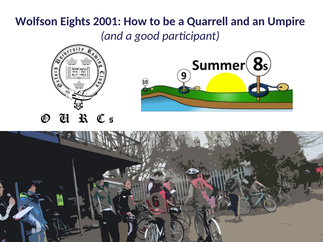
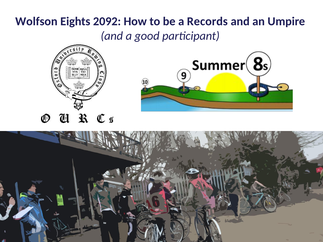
2001: 2001 -> 2092
Quarrell: Quarrell -> Records
